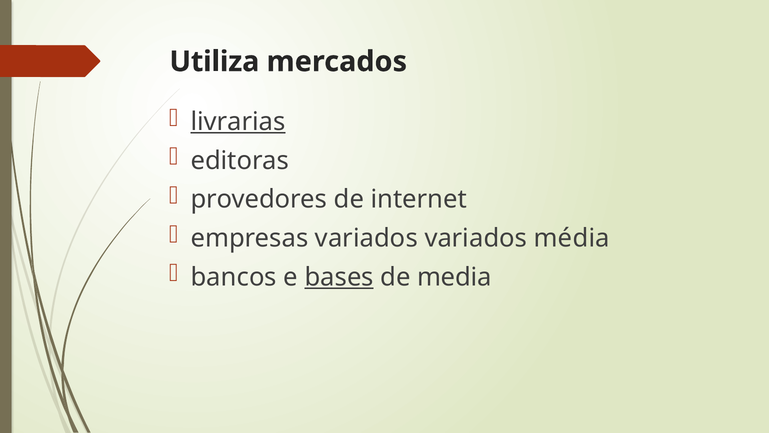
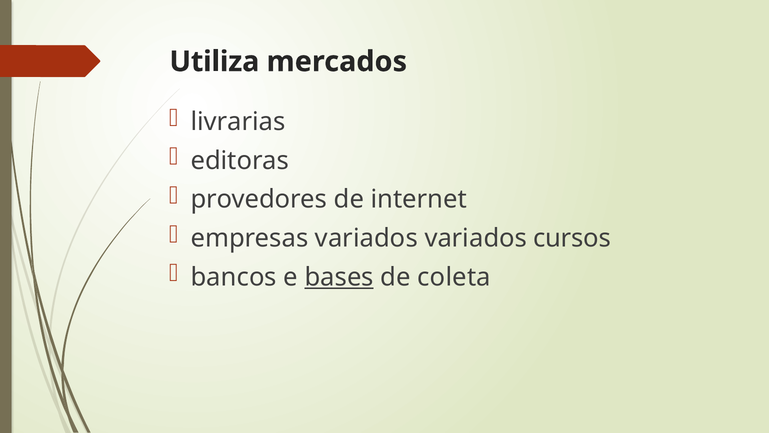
livrarias underline: present -> none
média: média -> cursos
media: media -> coleta
